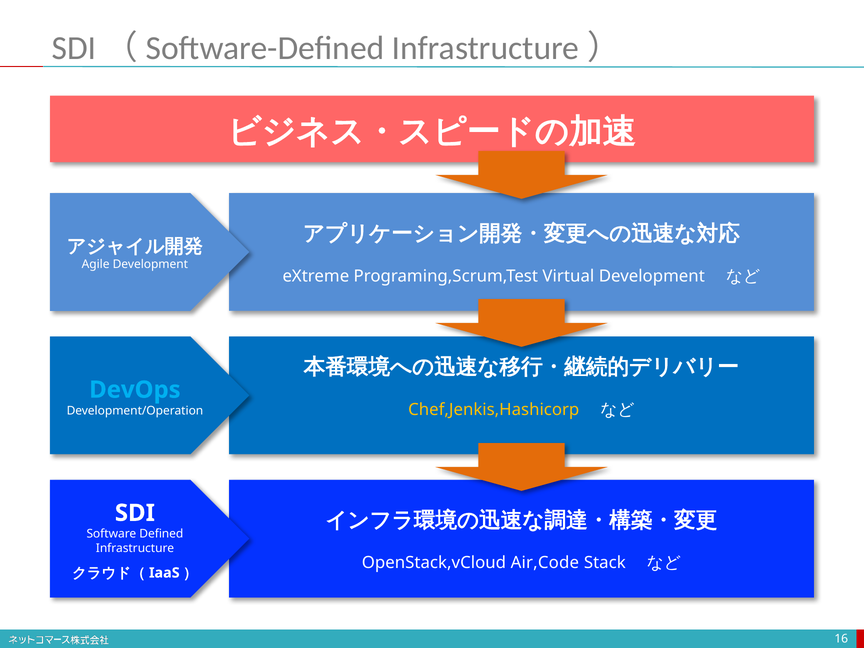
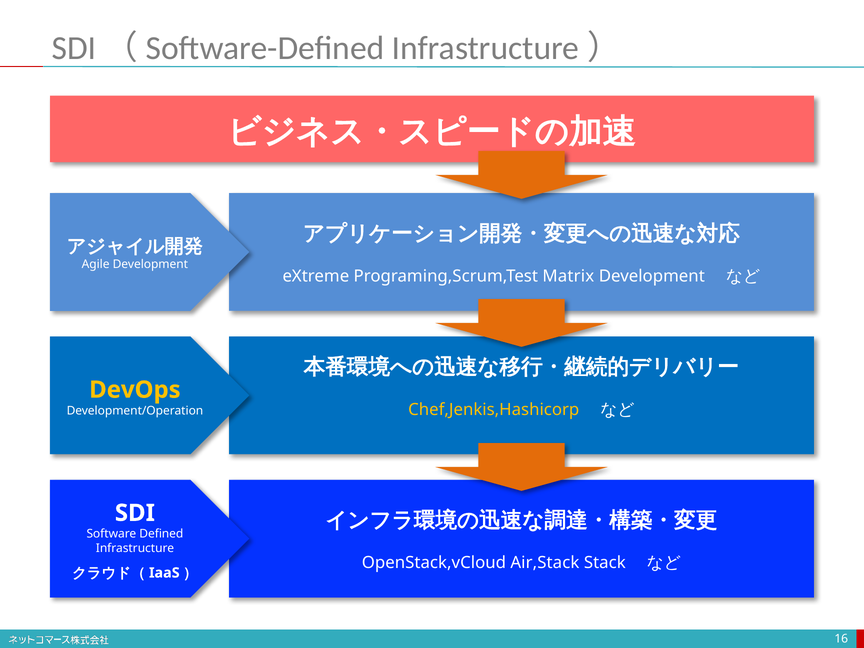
Virtual: Virtual -> Matrix
DevOps colour: light blue -> yellow
Air,Code: Air,Code -> Air,Stack
